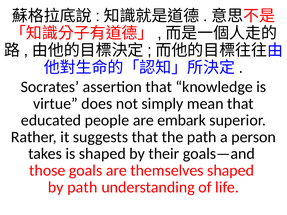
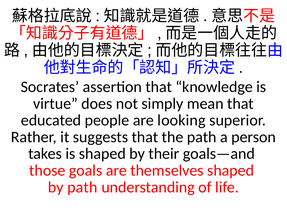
embark: embark -> looking
